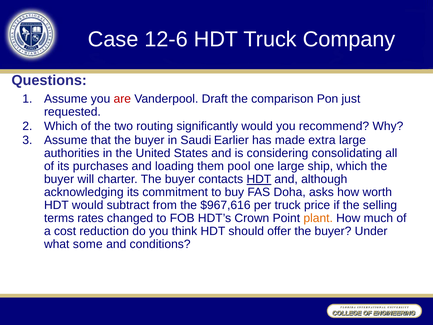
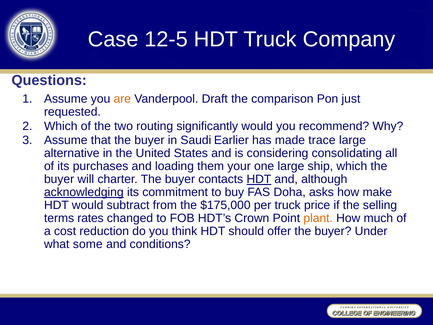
12-6: 12-6 -> 12-5
are colour: red -> orange
extra: extra -> trace
authorities: authorities -> alternative
pool: pool -> your
acknowledging underline: none -> present
worth: worth -> make
$967,616: $967,616 -> $175,000
